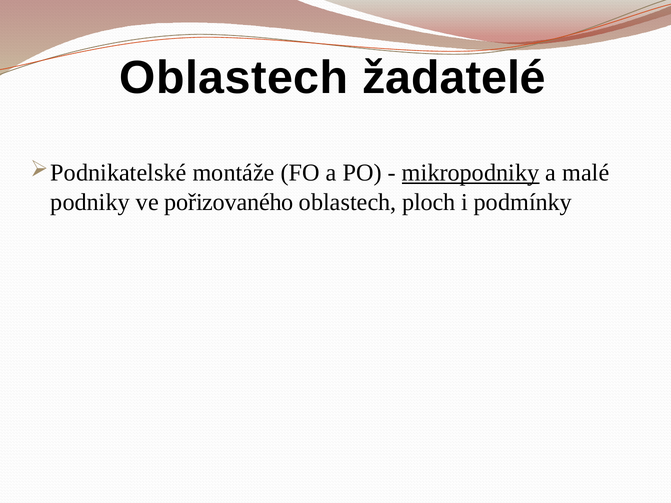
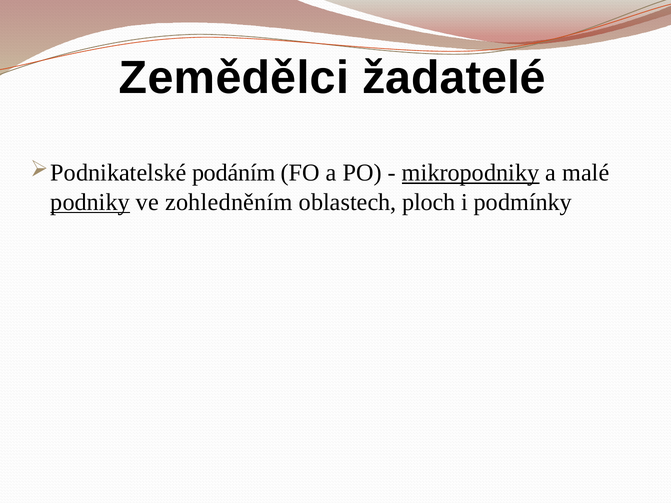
Oblastech at (234, 78): Oblastech -> Zemědělci
montáže: montáže -> podáním
podniky underline: none -> present
pořizovaného: pořizovaného -> zohledněním
